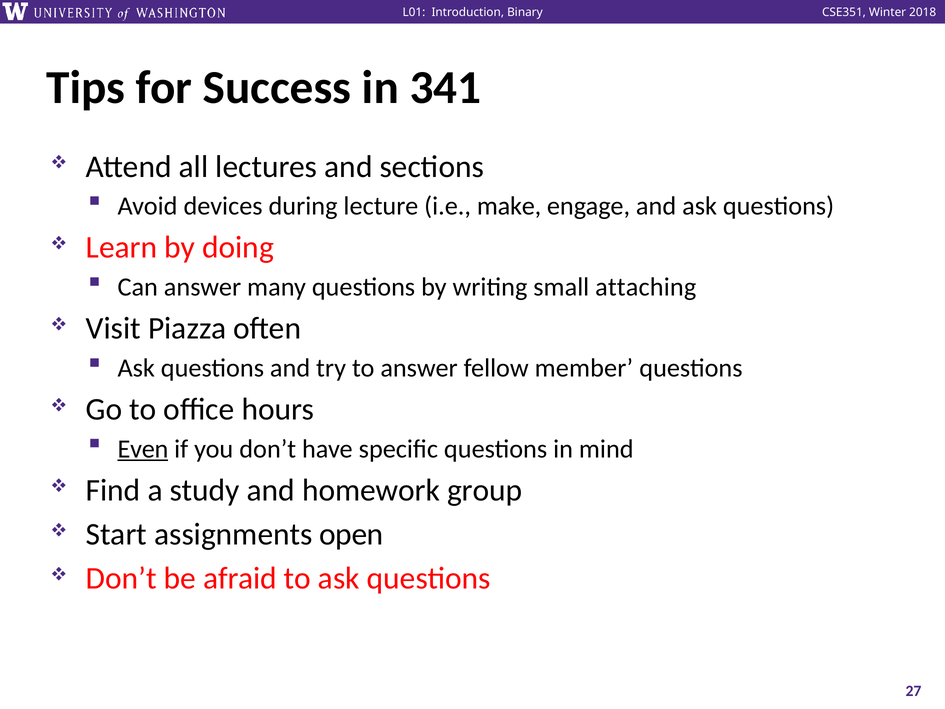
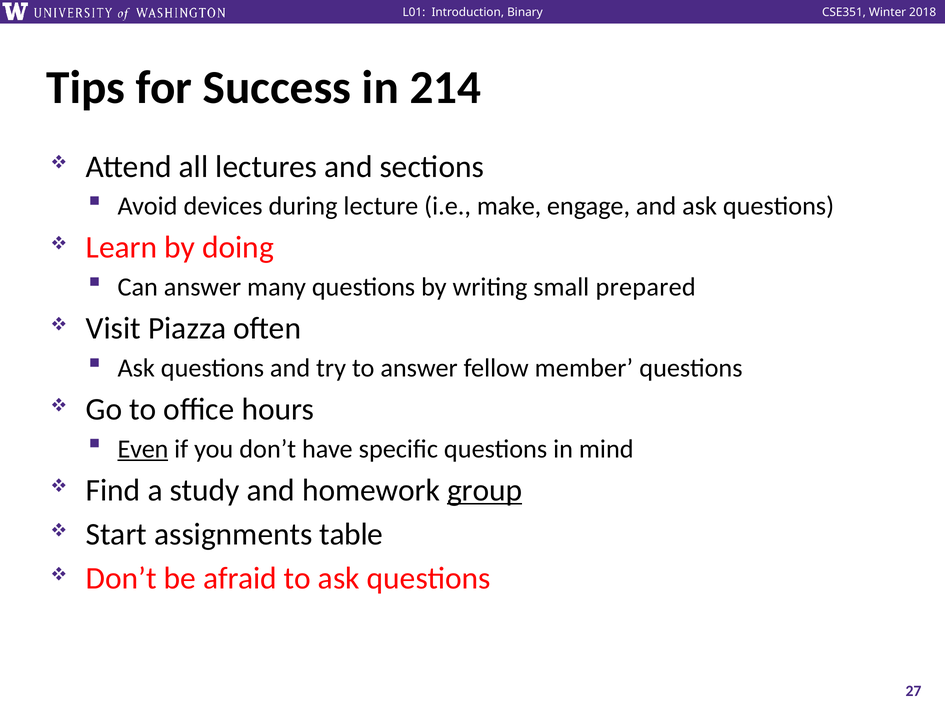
341: 341 -> 214
attaching: attaching -> prepared
group underline: none -> present
open: open -> table
